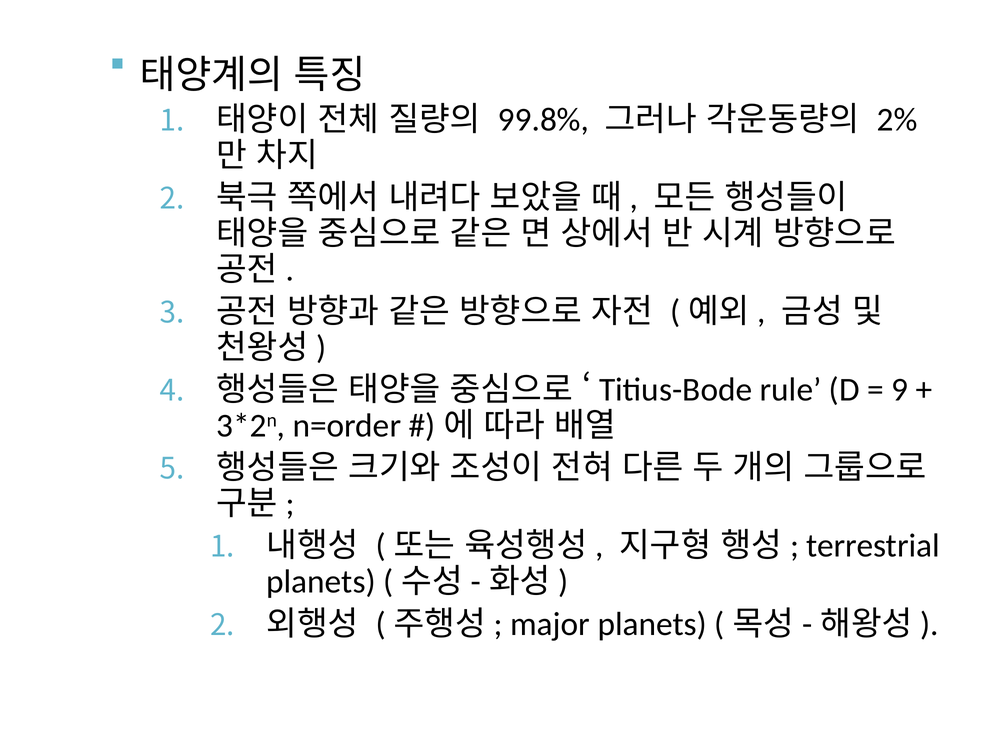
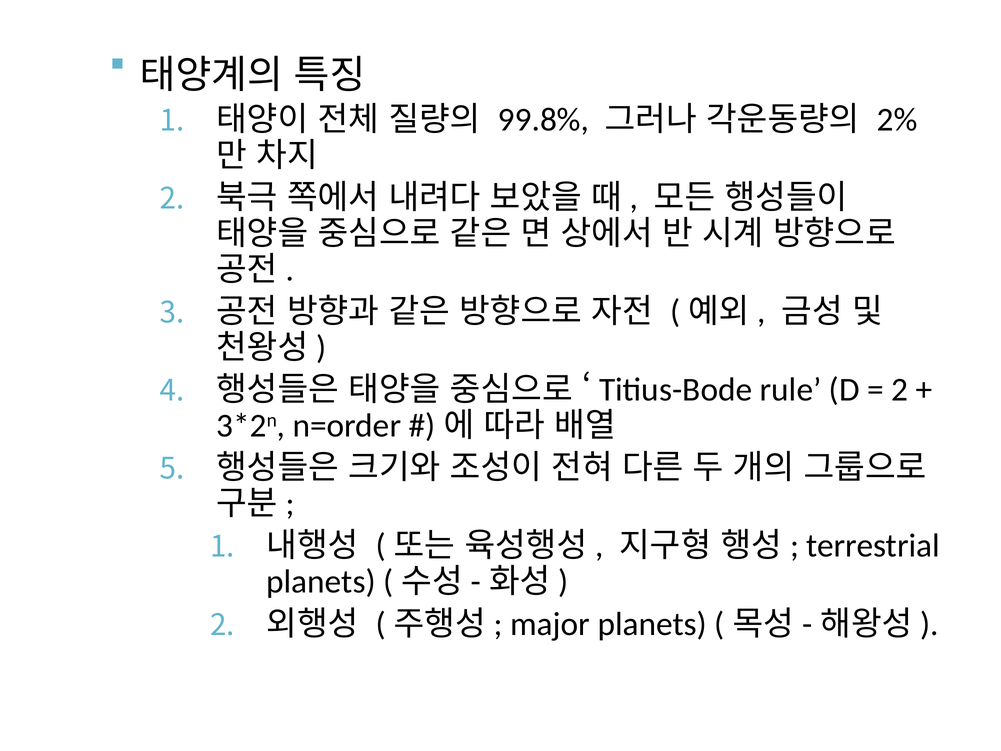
9 at (900, 390): 9 -> 2
